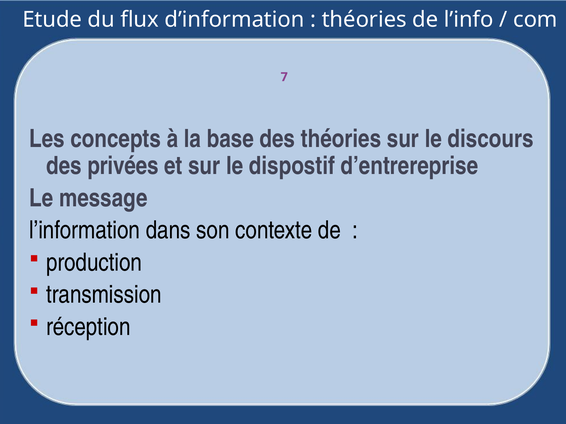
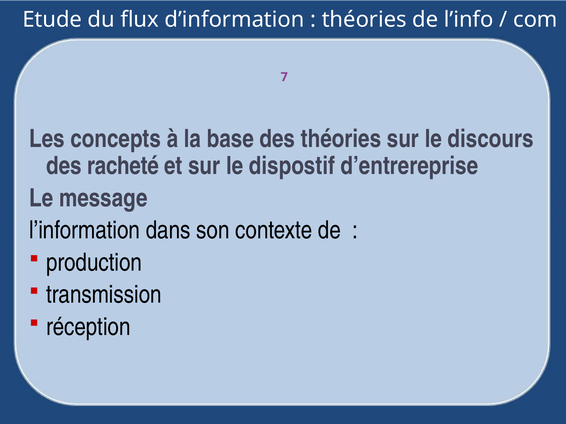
privées: privées -> racheté
